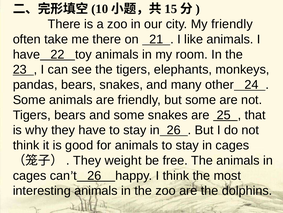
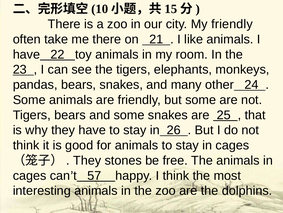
weight: weight -> stones
can’t 26: 26 -> 57
